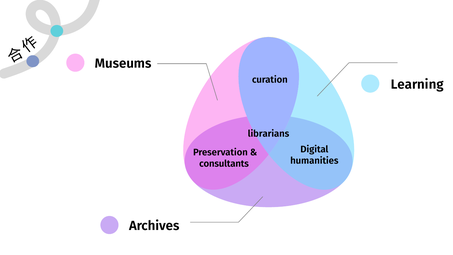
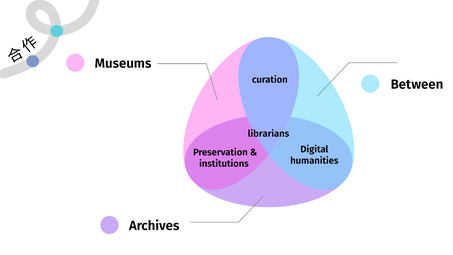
Learning: Learning -> Between
consultants: consultants -> institutions
